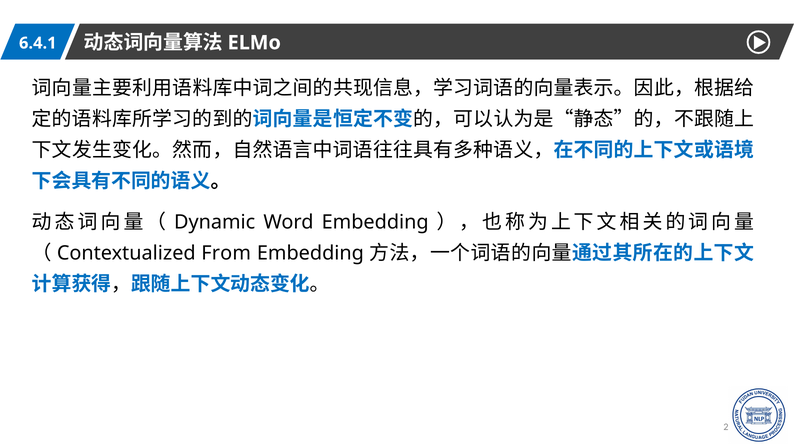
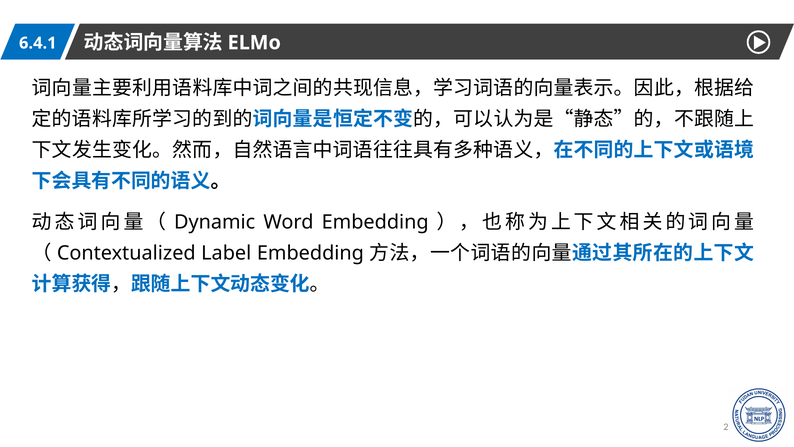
From: From -> Label
